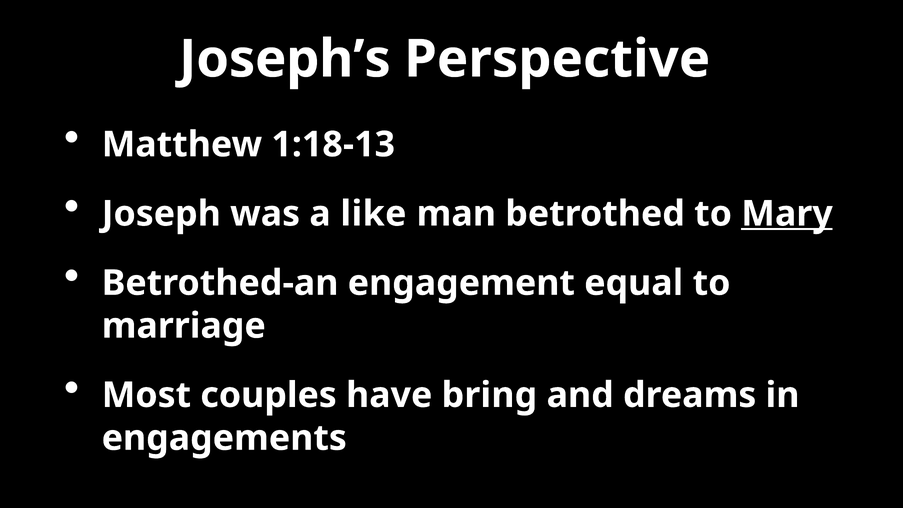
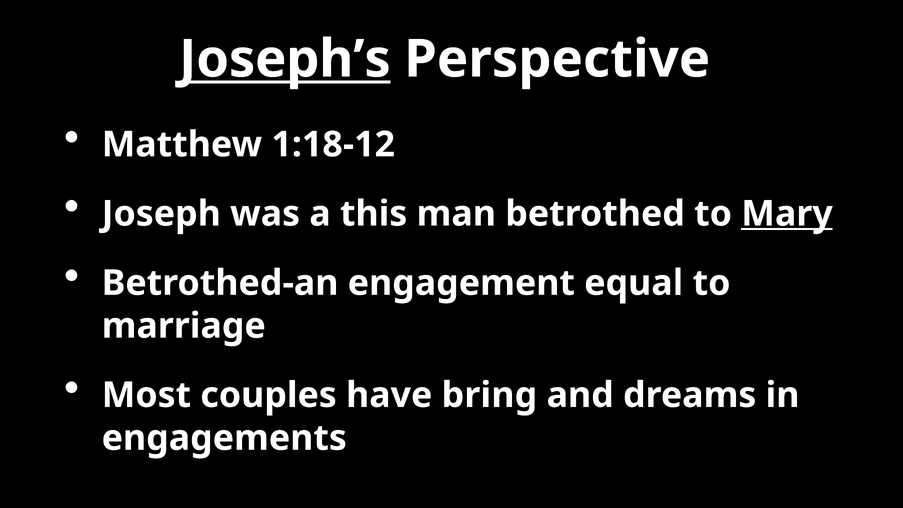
Joseph’s underline: none -> present
1:18-13: 1:18-13 -> 1:18-12
like: like -> this
